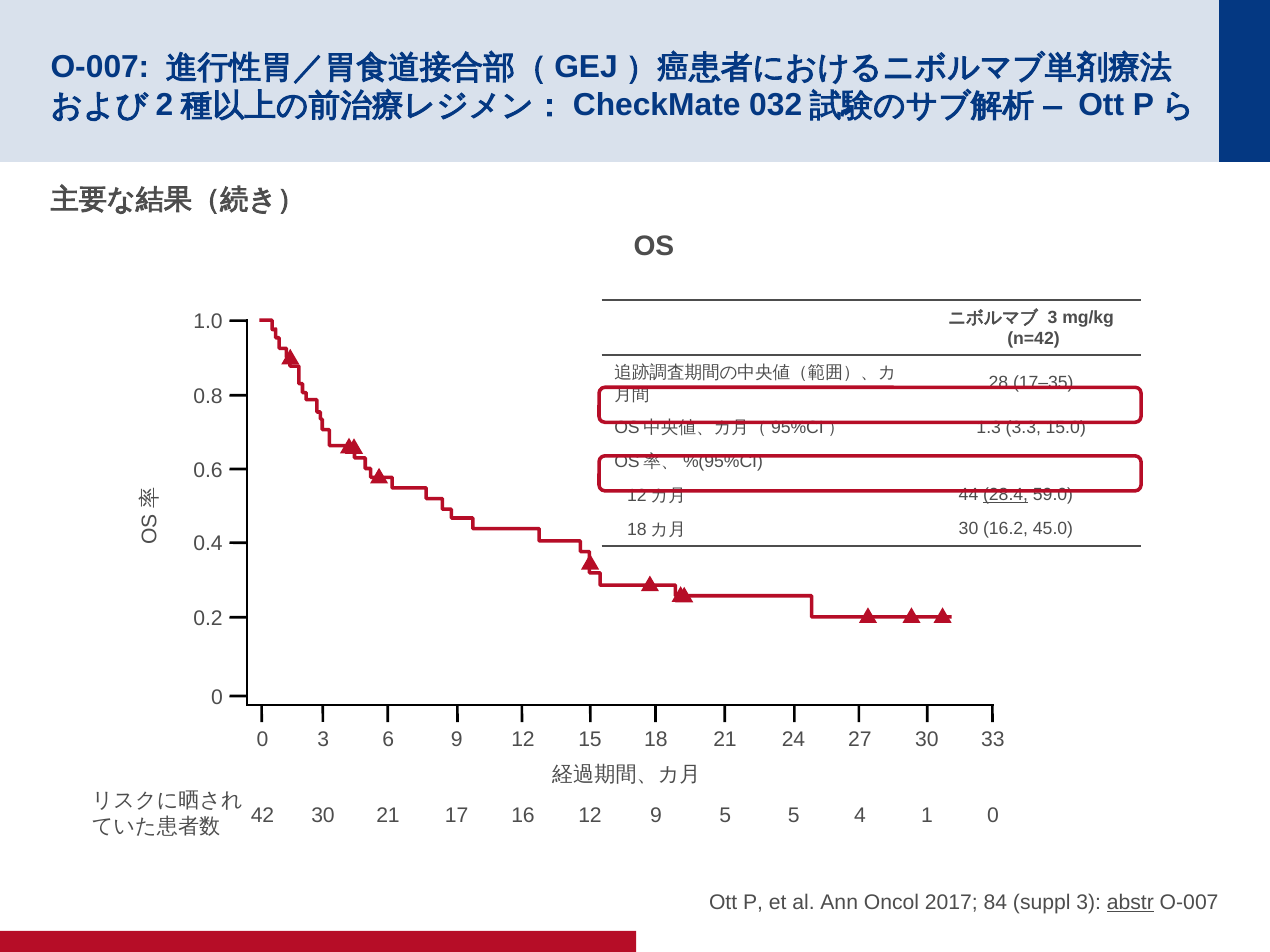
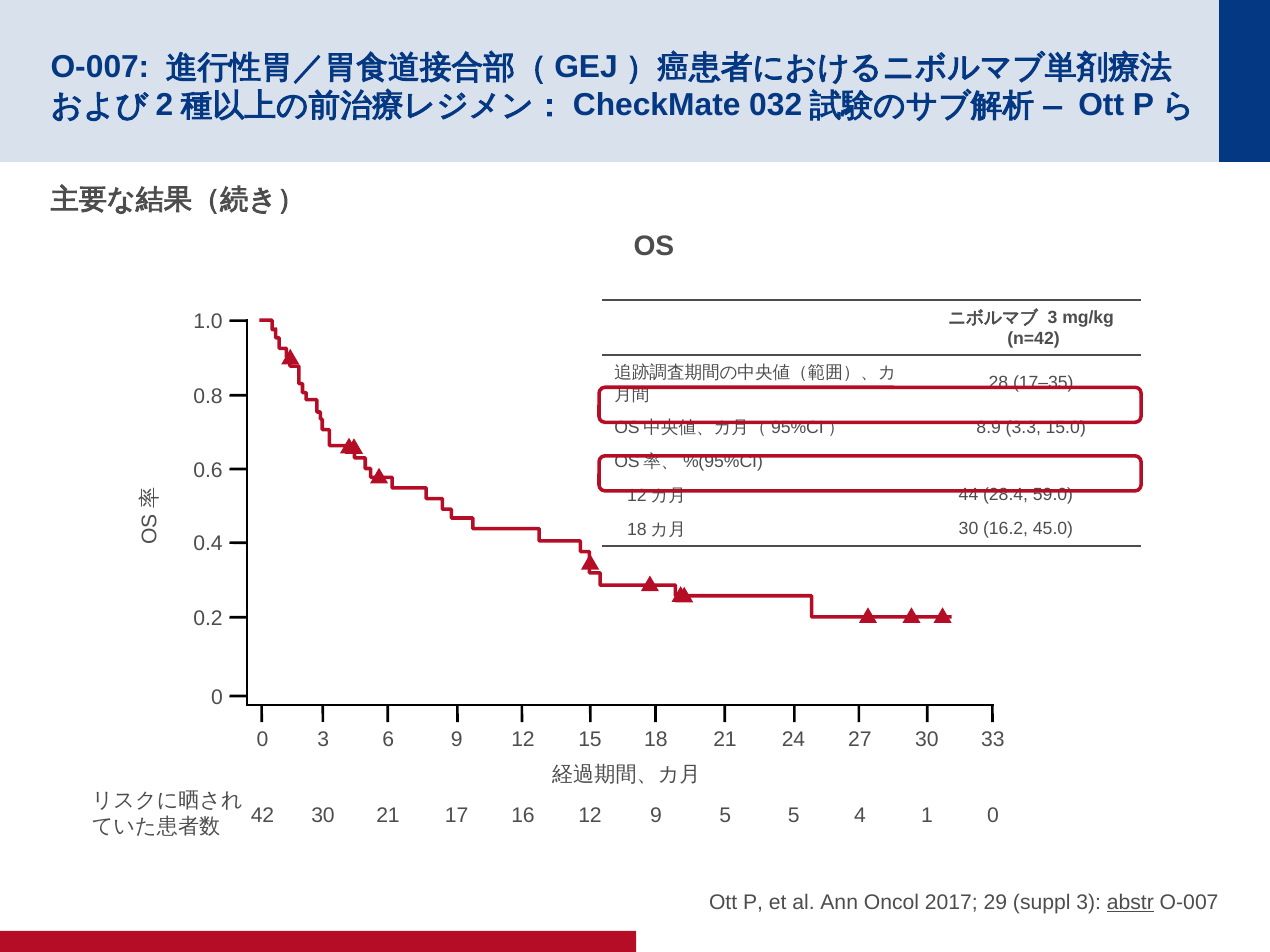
1.3: 1.3 -> 8.9
28.4 underline: present -> none
84: 84 -> 29
